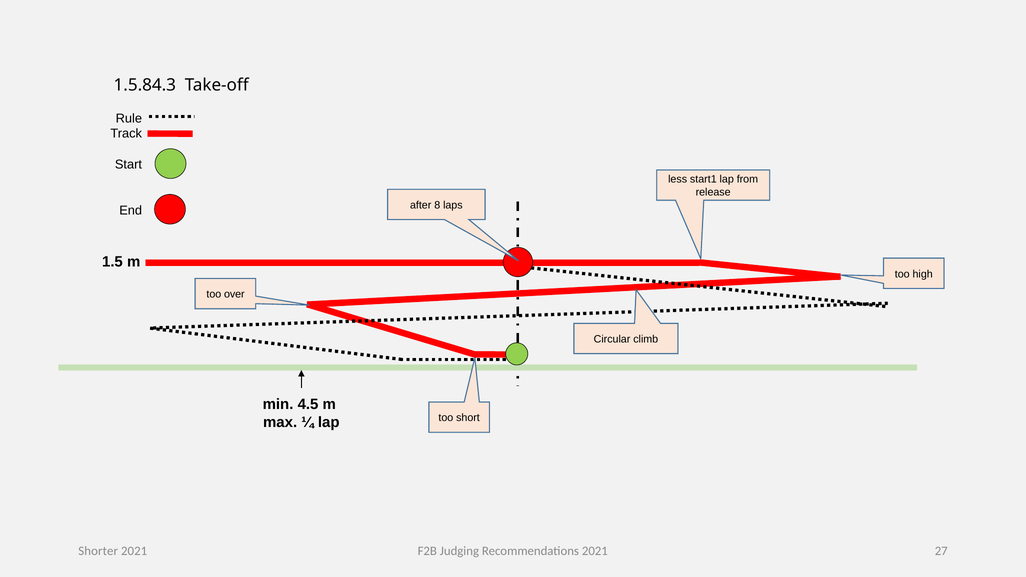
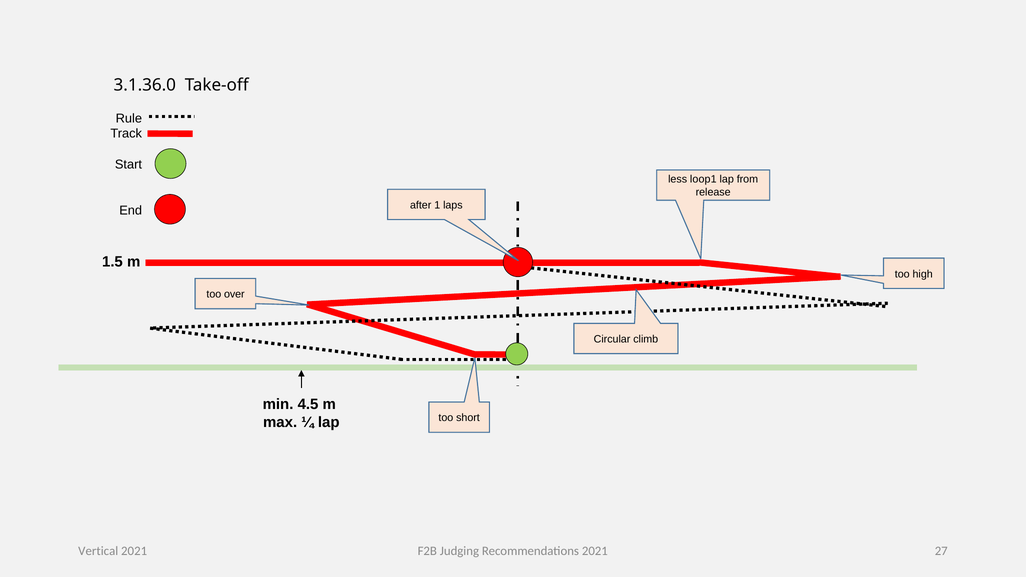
1.5.84.3: 1.5.84.3 -> 3.1.36.0
start1: start1 -> loop1
8: 8 -> 1
Shorter: Shorter -> Vertical
